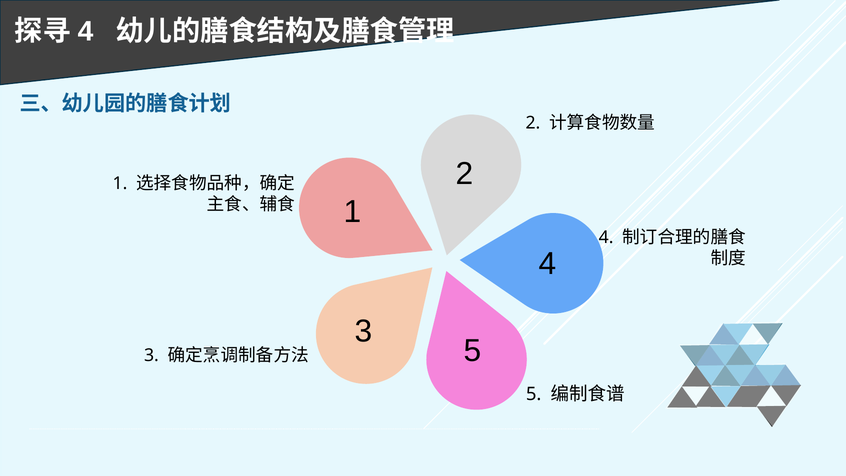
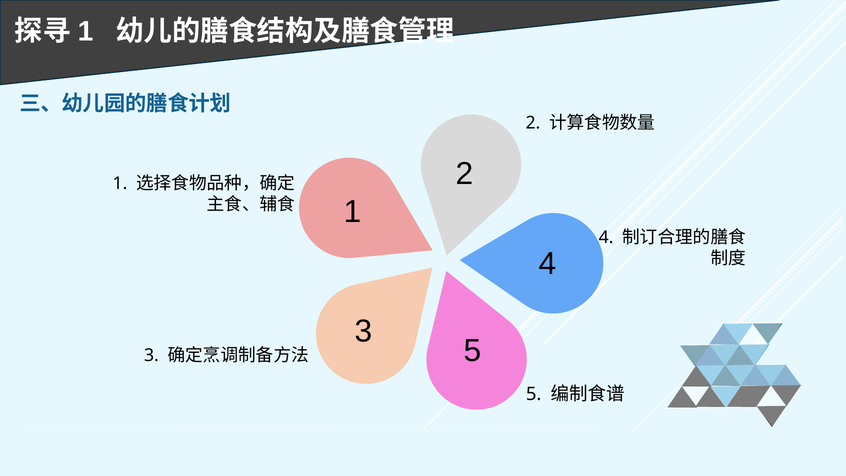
4 at (85, 31): 4 -> 1
